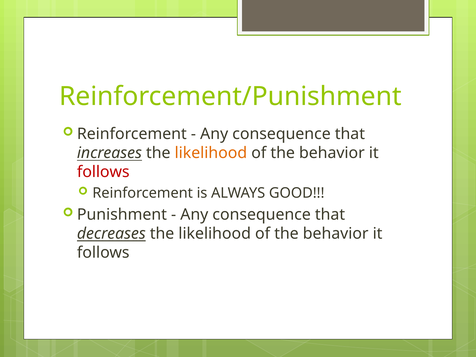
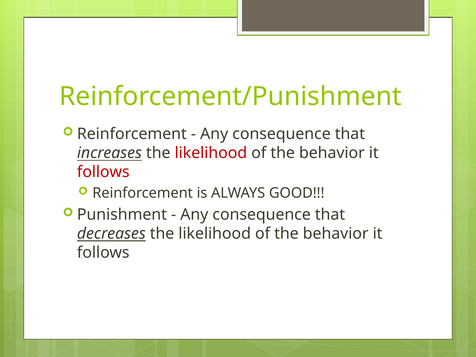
likelihood at (211, 153) colour: orange -> red
